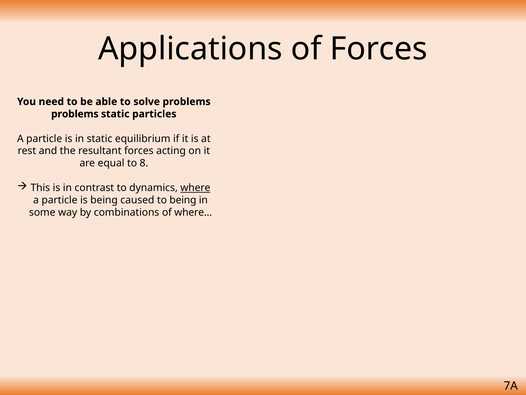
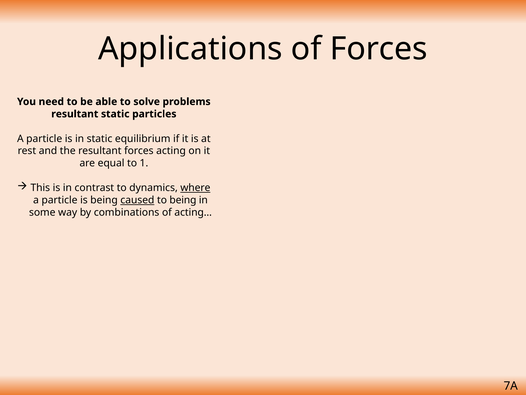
problems at (75, 114): problems -> resultant
8: 8 -> 1
caused underline: none -> present
where…: where… -> acting…
